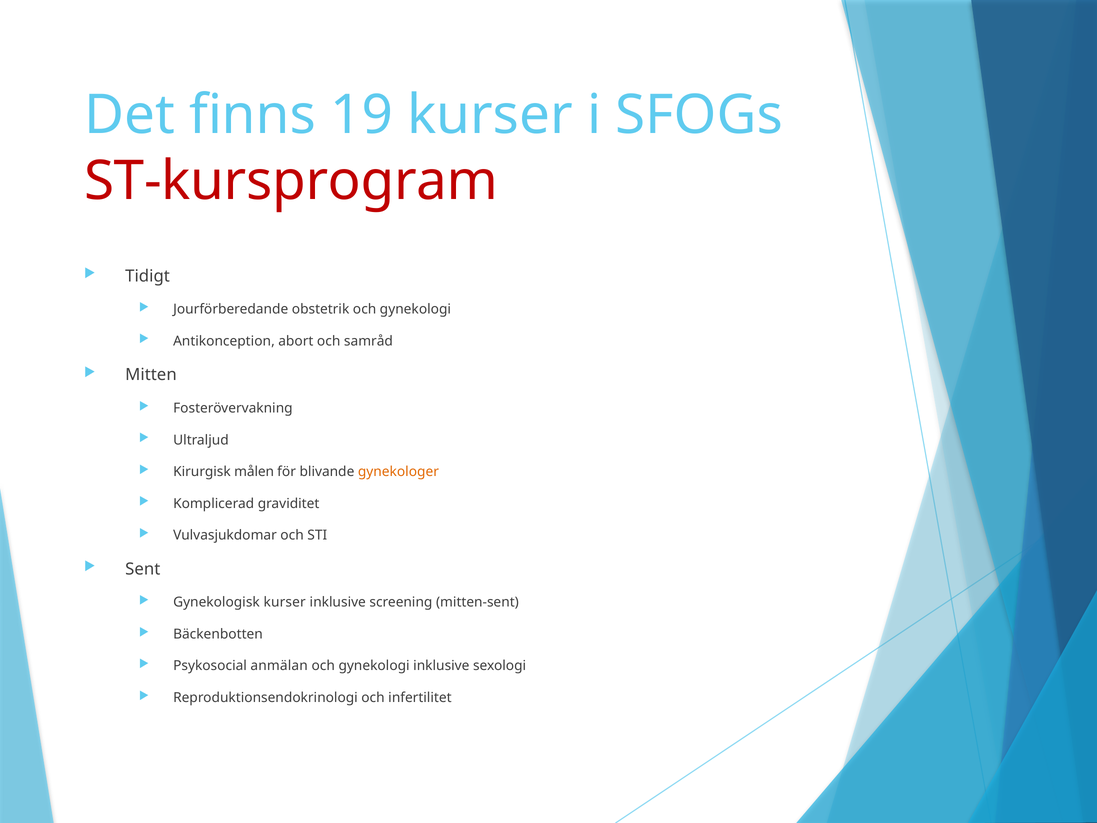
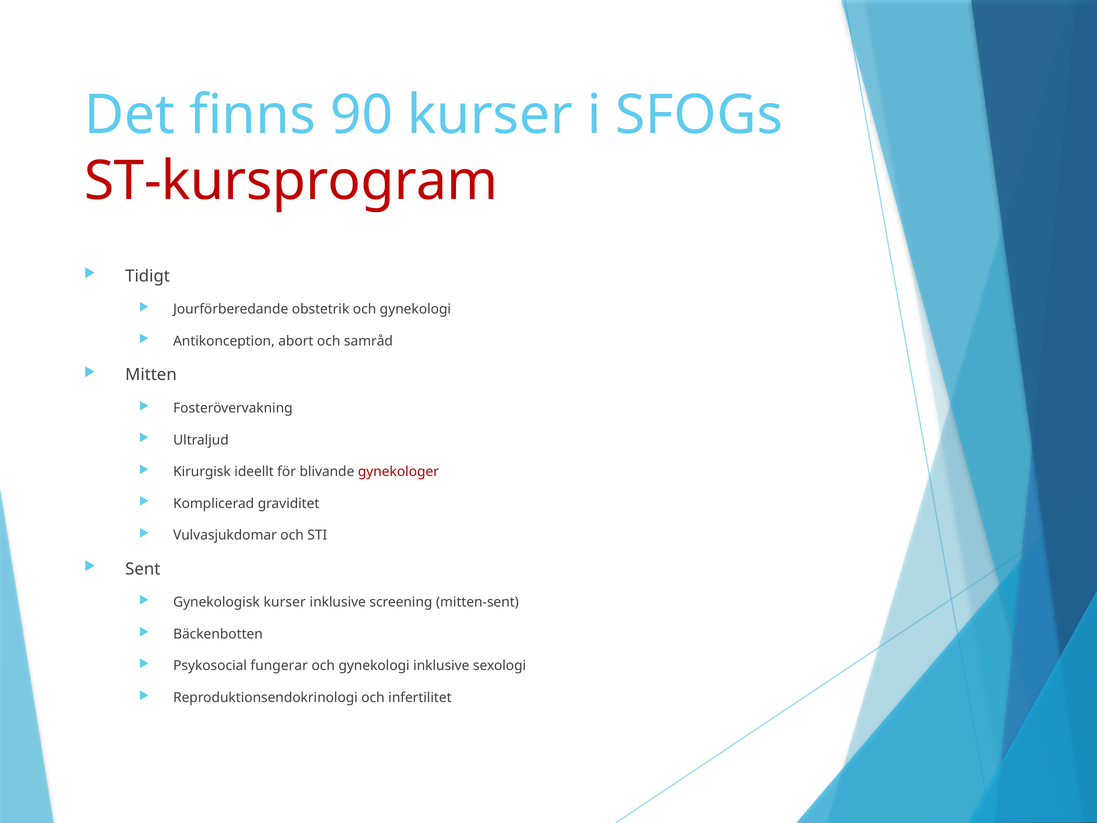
19: 19 -> 90
målen: målen -> ideellt
gynekologer colour: orange -> red
anmälan: anmälan -> fungerar
